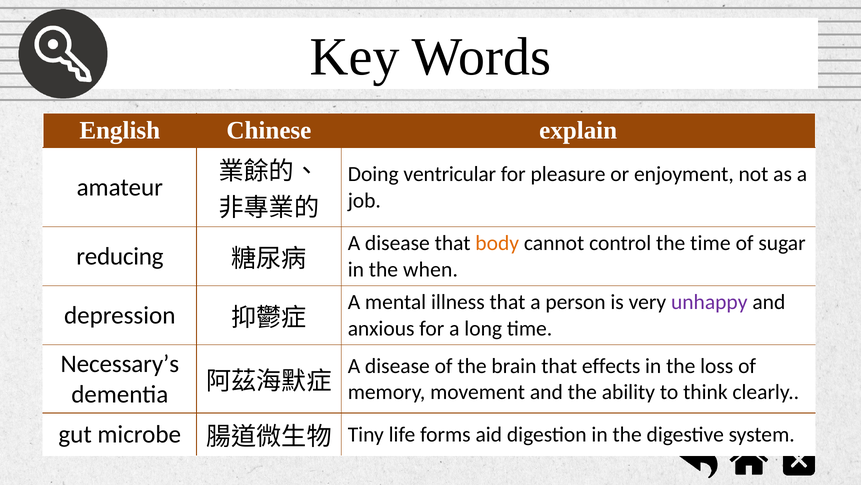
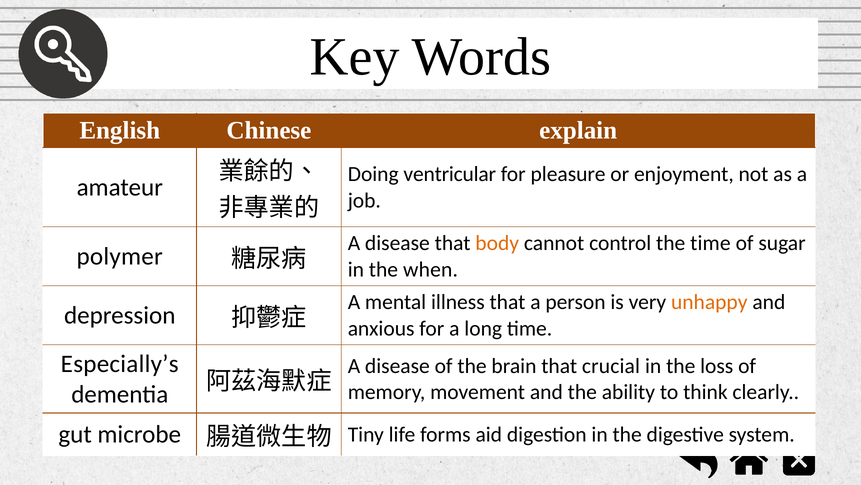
reducing: reducing -> polymer
unhappy colour: purple -> orange
Necessary’s: Necessary’s -> Especially’s
effects: effects -> crucial
